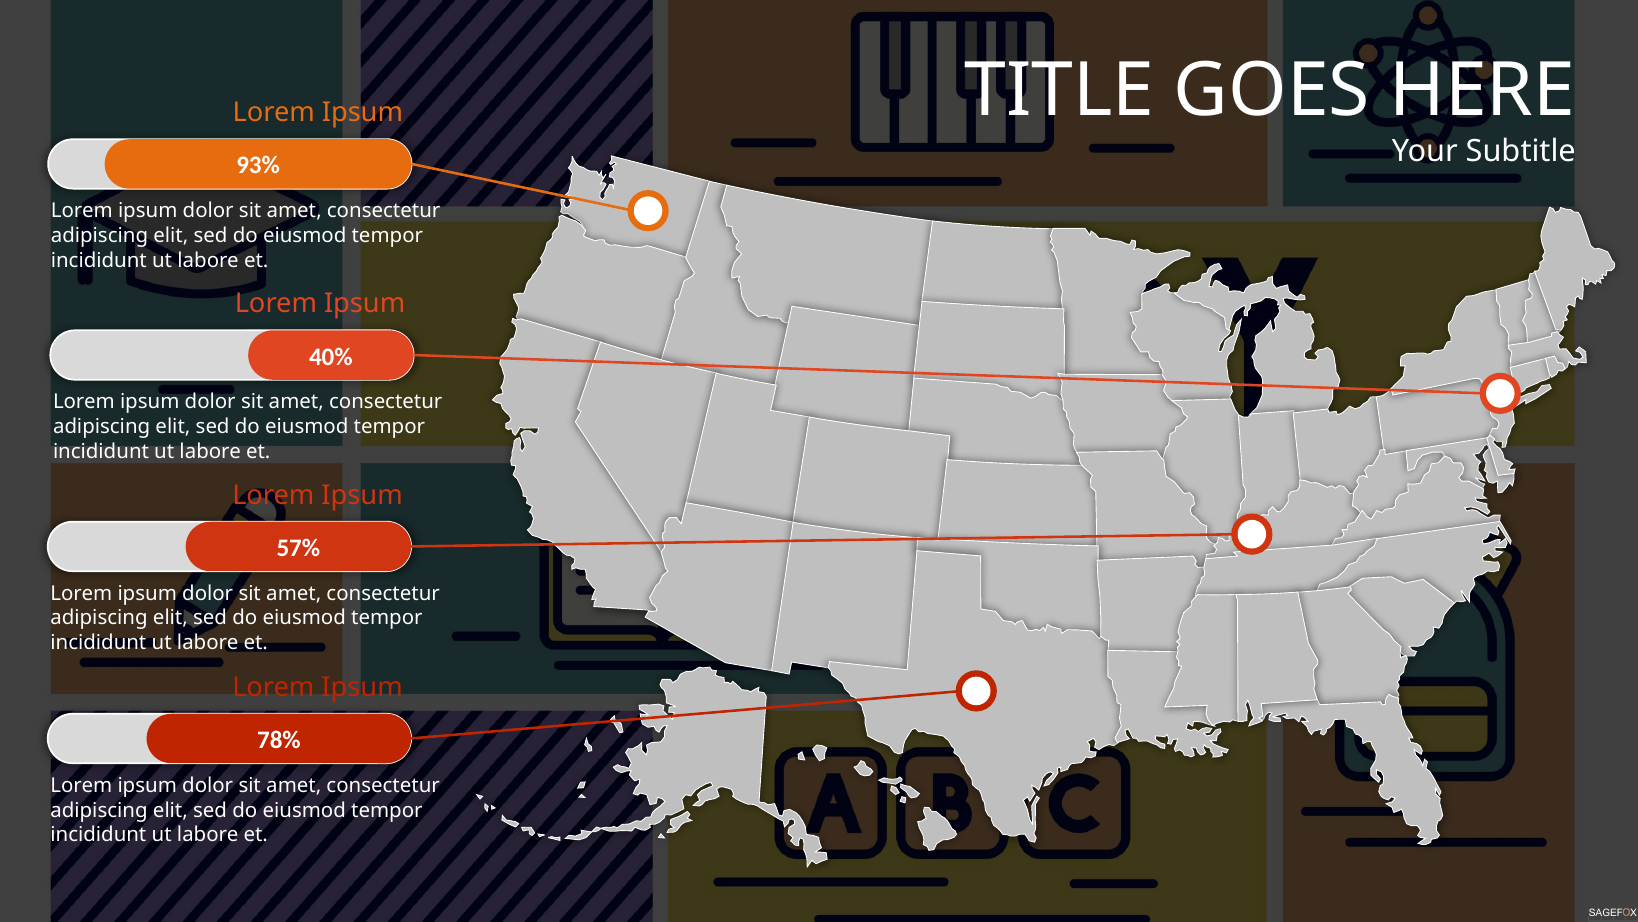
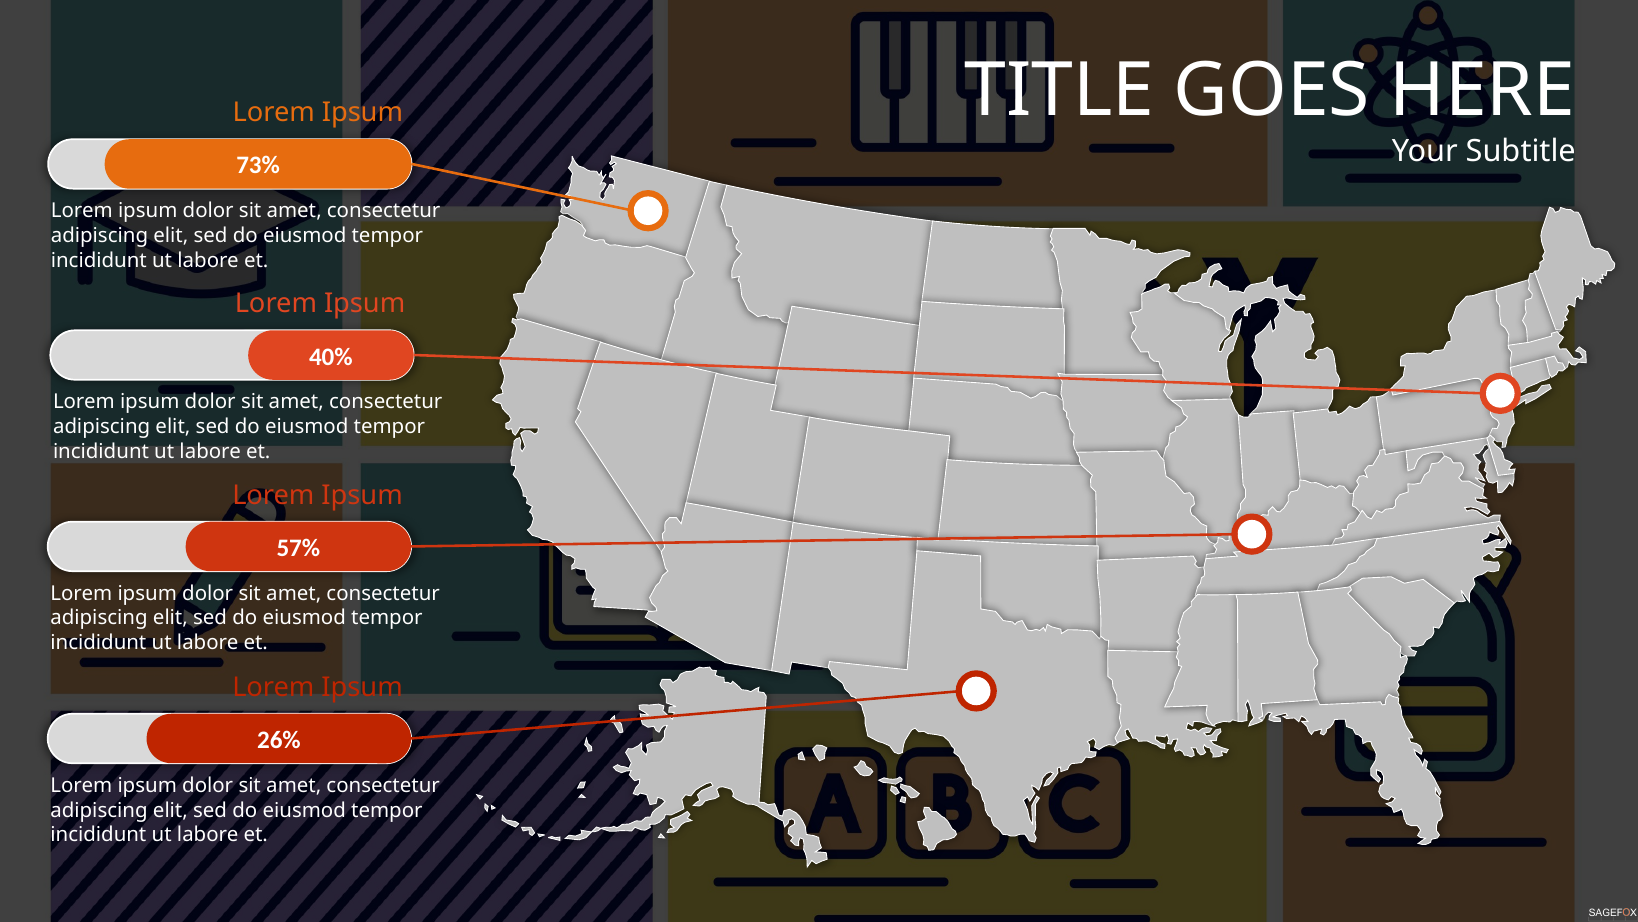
93%: 93% -> 73%
78%: 78% -> 26%
